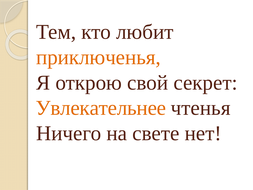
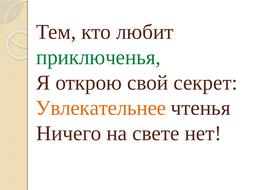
приключенья colour: orange -> green
